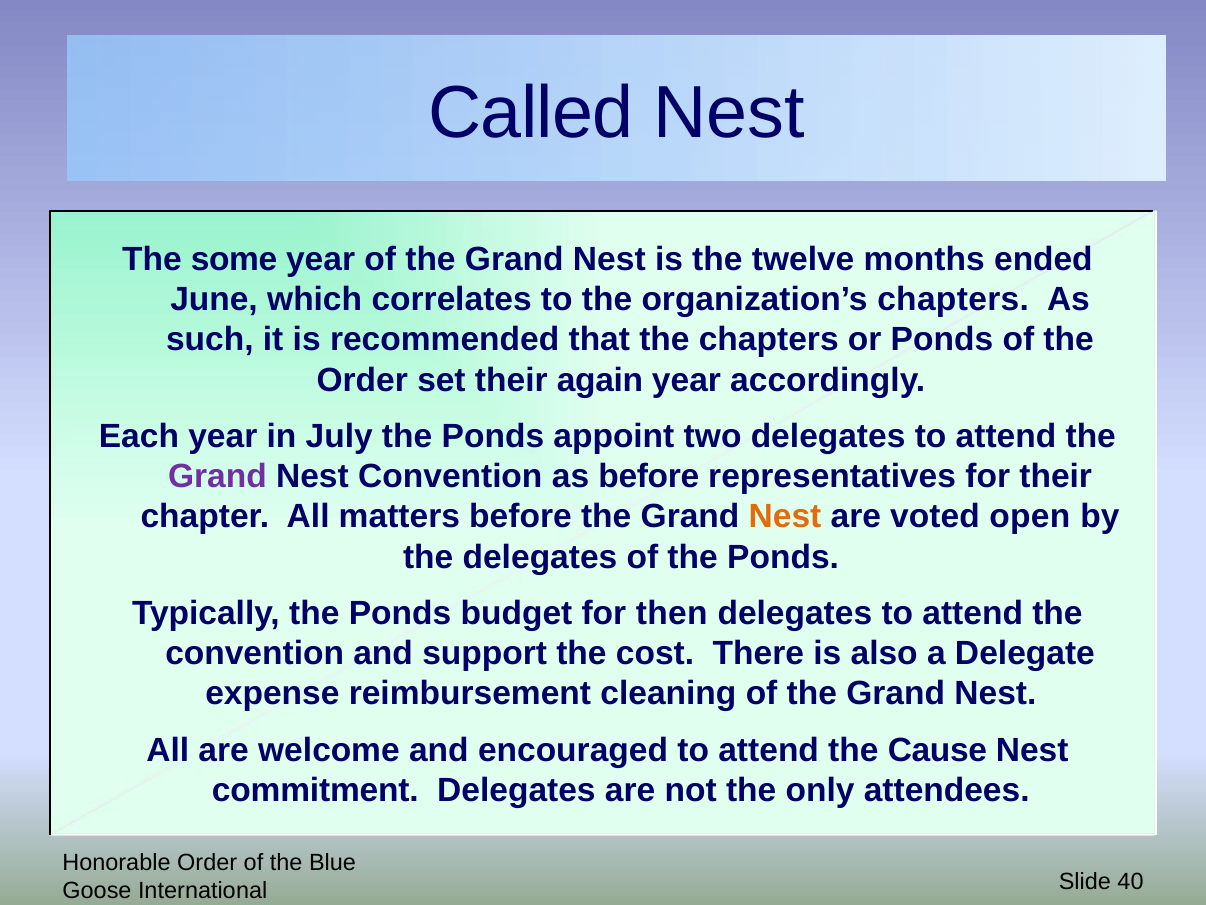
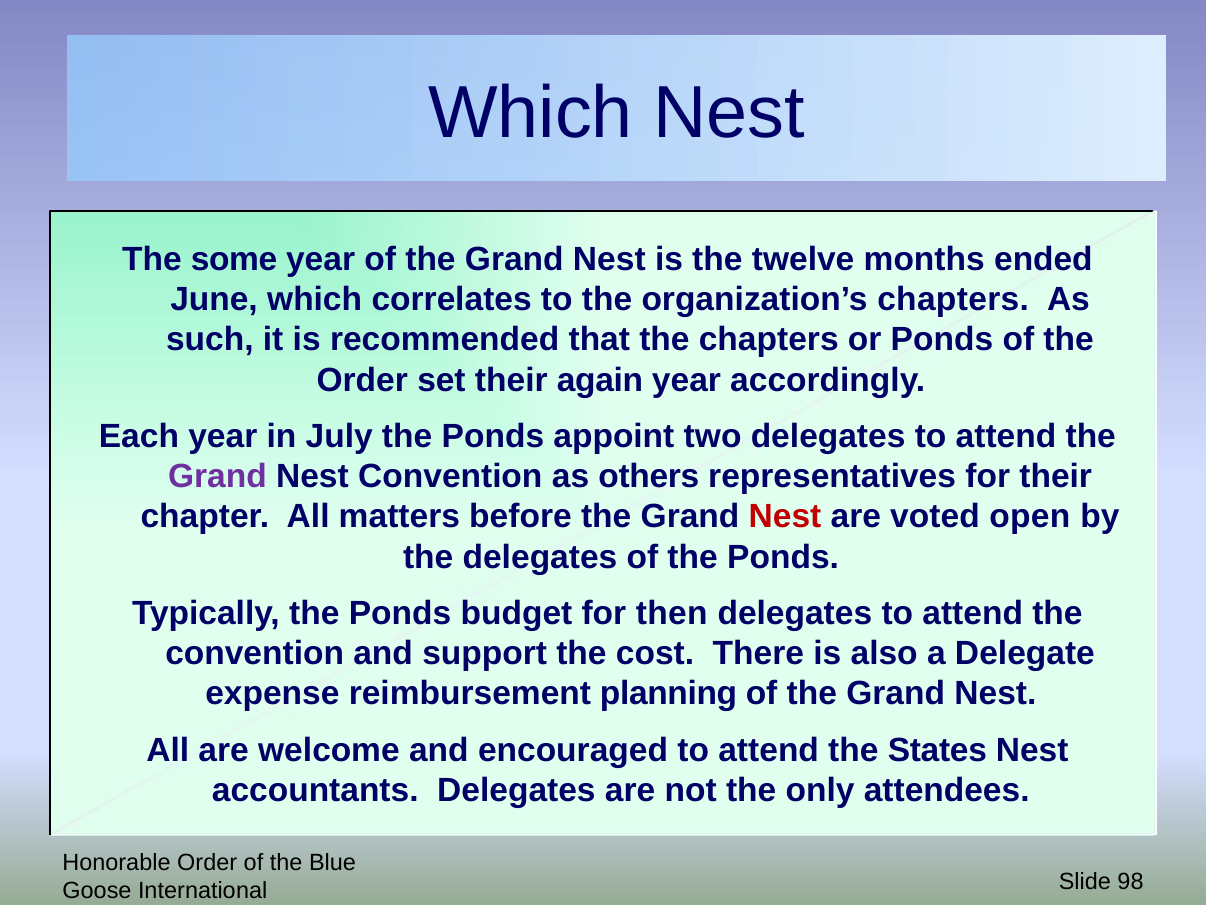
Called at (531, 113): Called -> Which
as before: before -> others
Nest at (785, 516) colour: orange -> red
cleaning: cleaning -> planning
Cause: Cause -> States
commitment: commitment -> accountants
40: 40 -> 98
